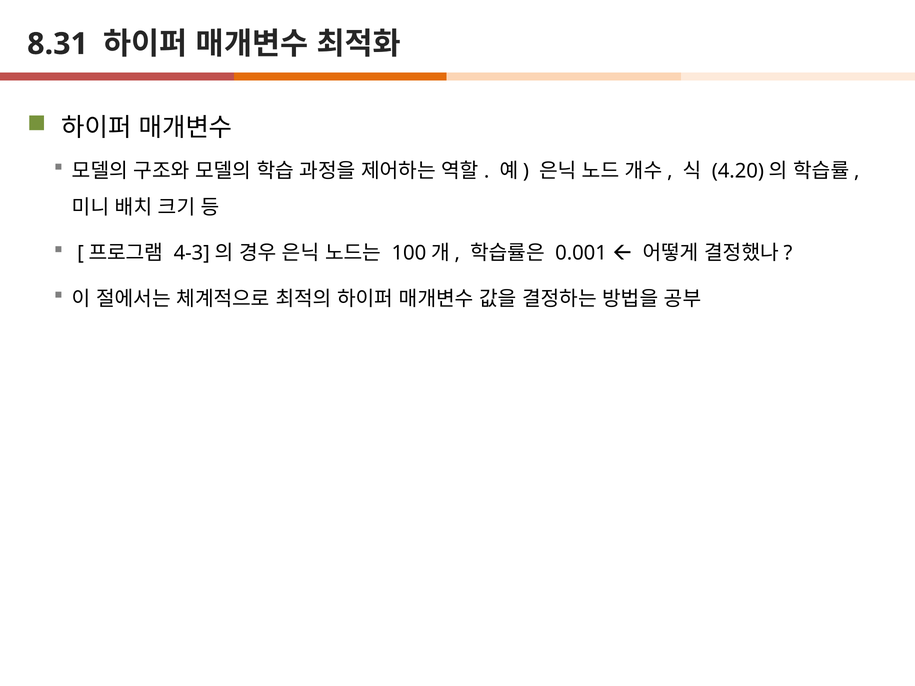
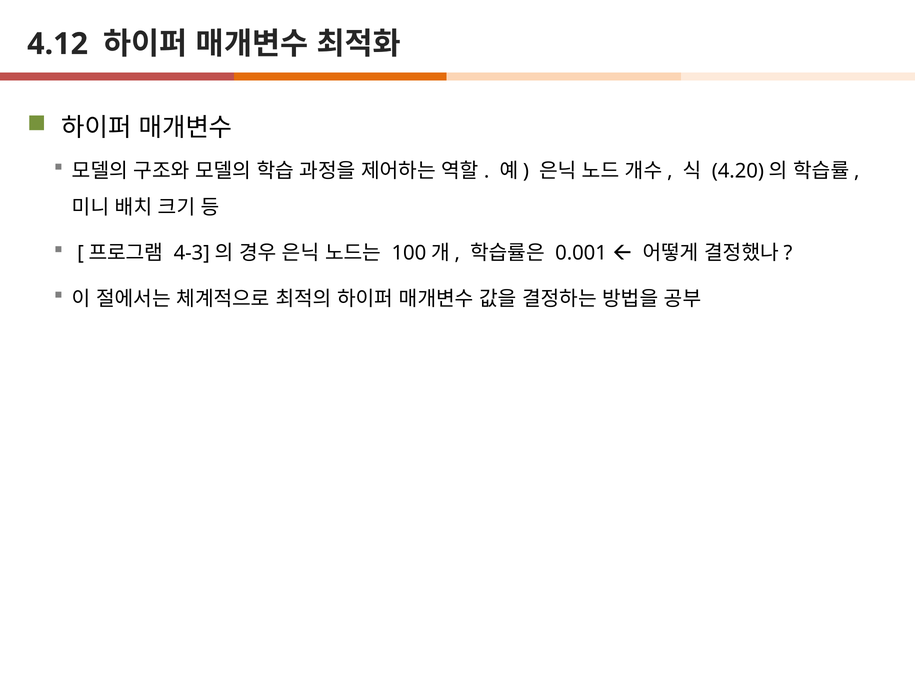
8.31: 8.31 -> 4.12
